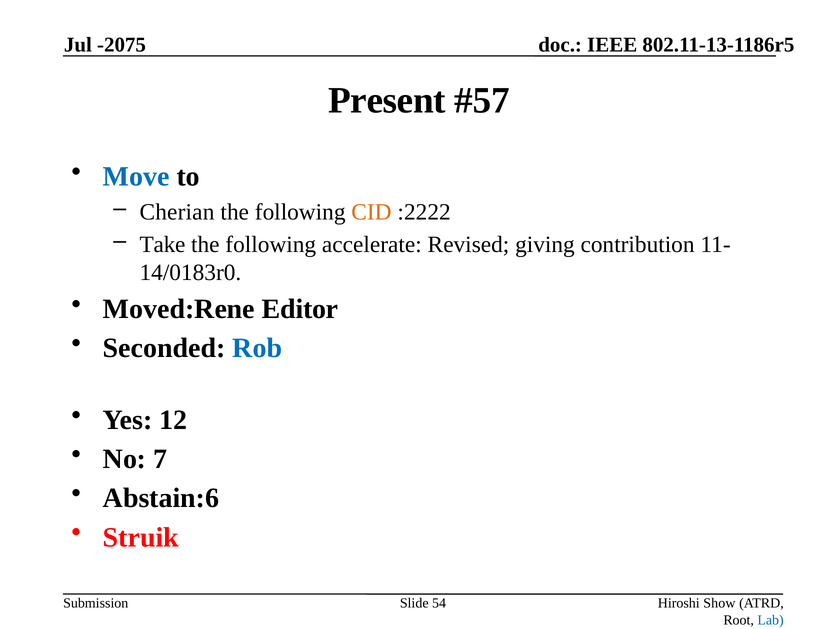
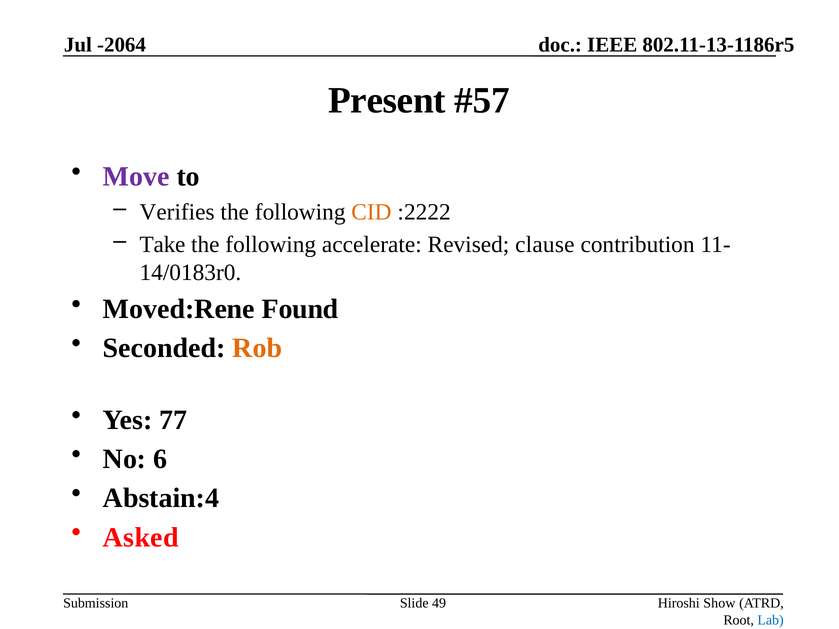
-2075: -2075 -> -2064
Move colour: blue -> purple
Cherian: Cherian -> Verifies
giving: giving -> clause
Editor: Editor -> Found
Rob colour: blue -> orange
12: 12 -> 77
7: 7 -> 6
Abstain:6: Abstain:6 -> Abstain:4
Struik: Struik -> Asked
54: 54 -> 49
